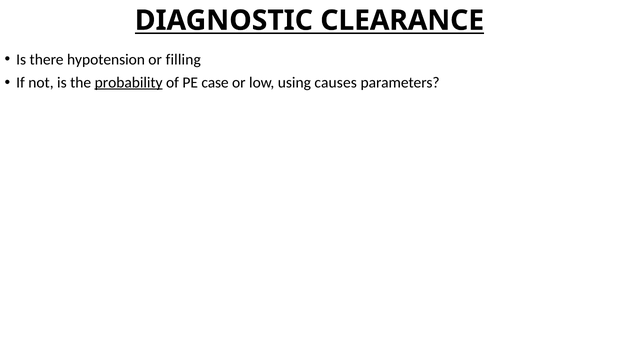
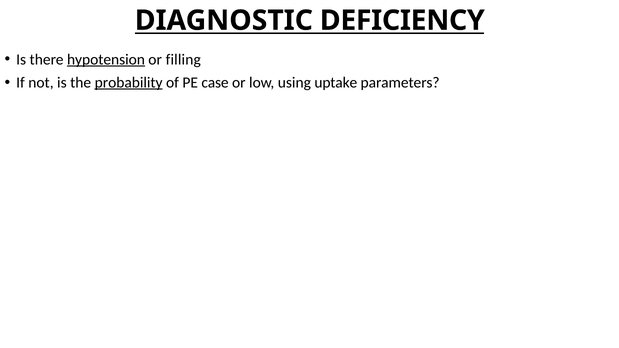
CLEARANCE: CLEARANCE -> DEFICIENCY
hypotension underline: none -> present
causes: causes -> uptake
